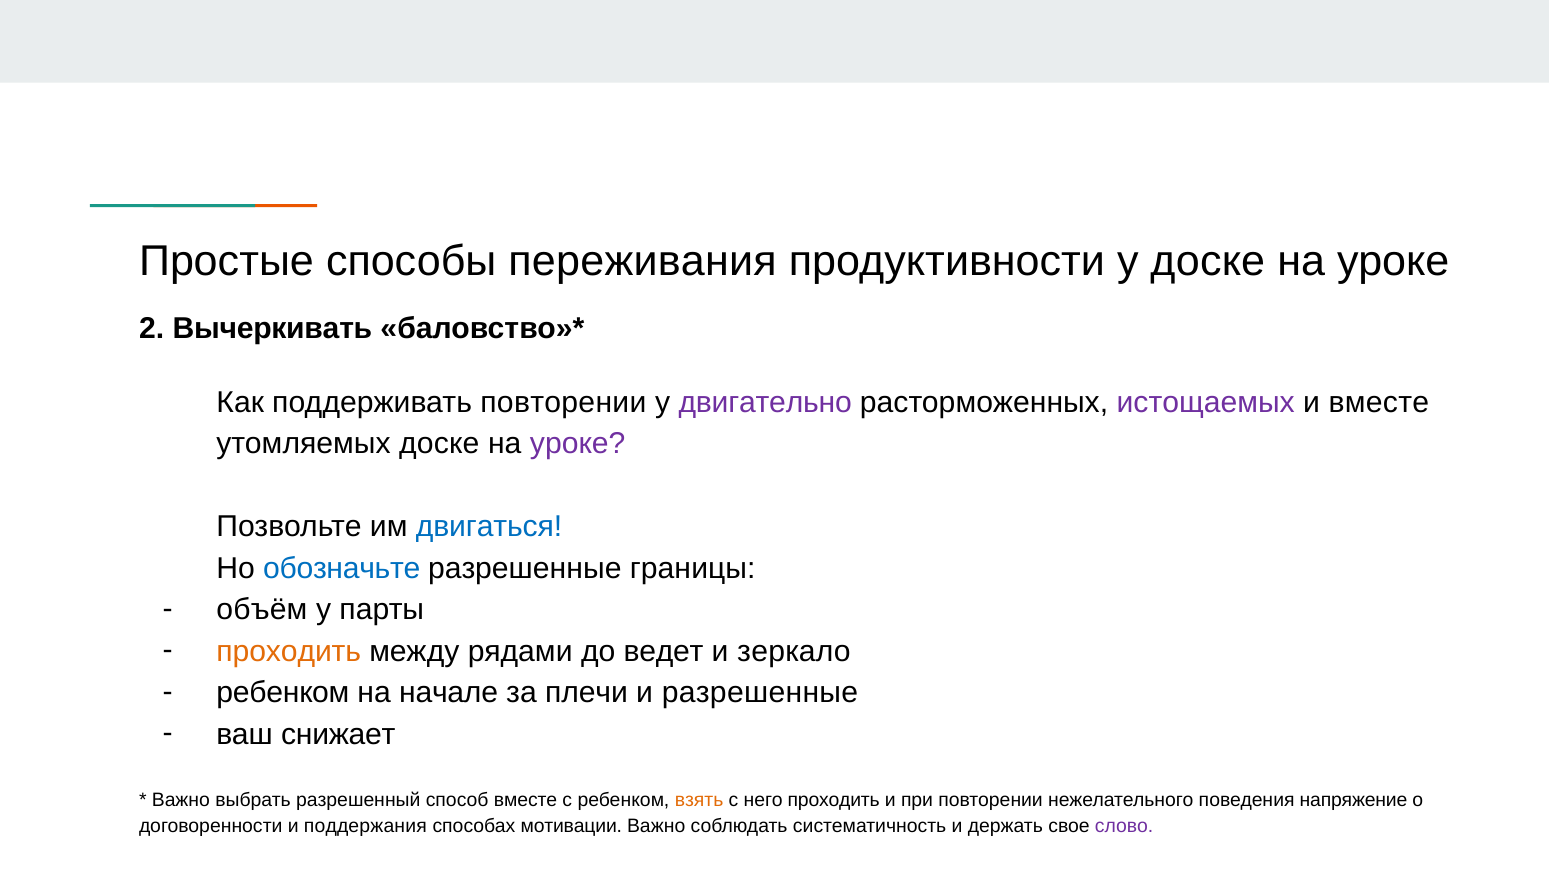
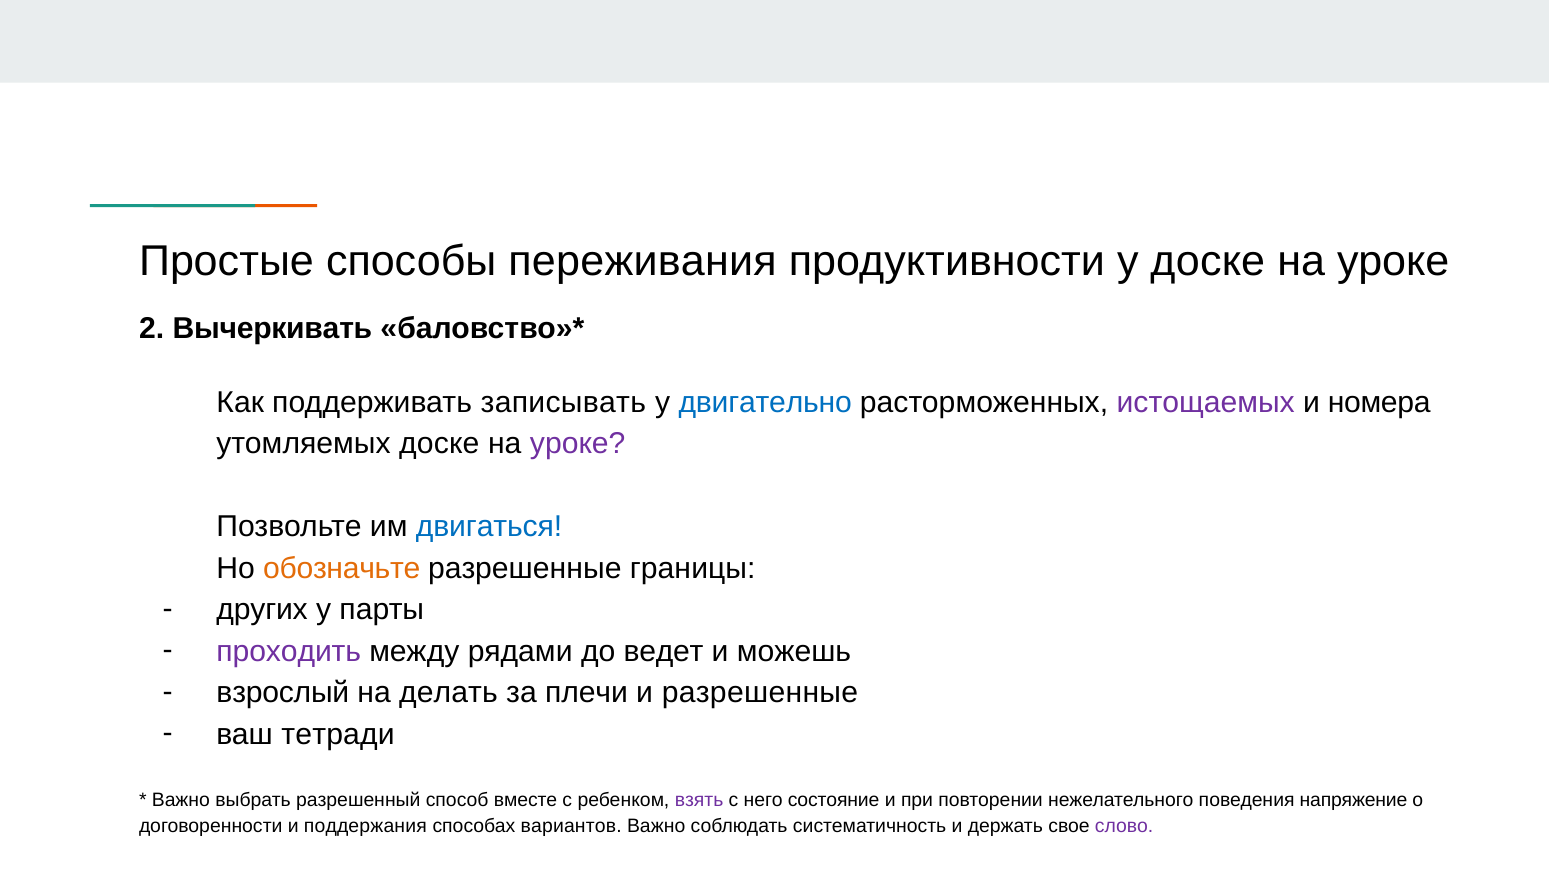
поддерживать повторении: повторении -> записывать
двигательно colour: purple -> blue
и вместе: вместе -> номера
обозначьте colour: blue -> orange
объём: объём -> других
проходить at (289, 652) colour: orange -> purple
зеркало: зеркало -> можешь
ребенком at (283, 693): ребенком -> взрослый
начале: начале -> делать
снижает: снижает -> тетради
взять colour: orange -> purple
него проходить: проходить -> состояние
мотивации: мотивации -> вариантов
